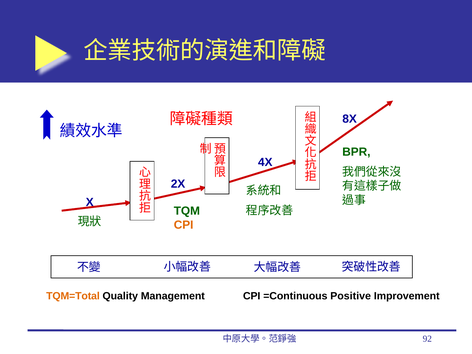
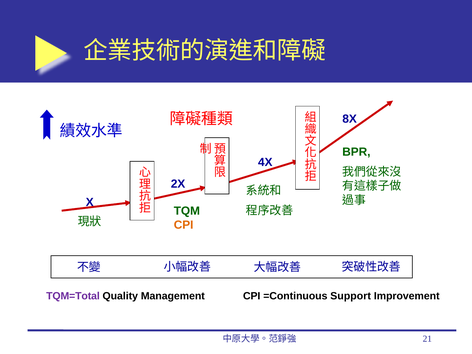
TQM=Total colour: orange -> purple
Positive: Positive -> Support
92: 92 -> 21
